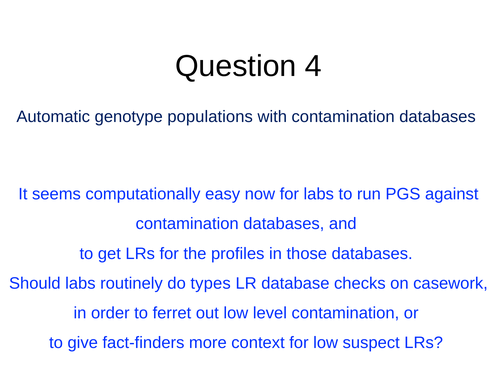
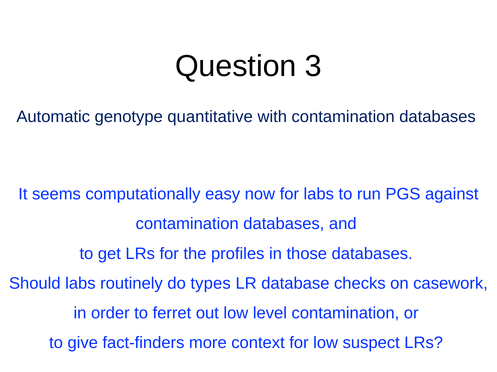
4: 4 -> 3
populations: populations -> quantitative
